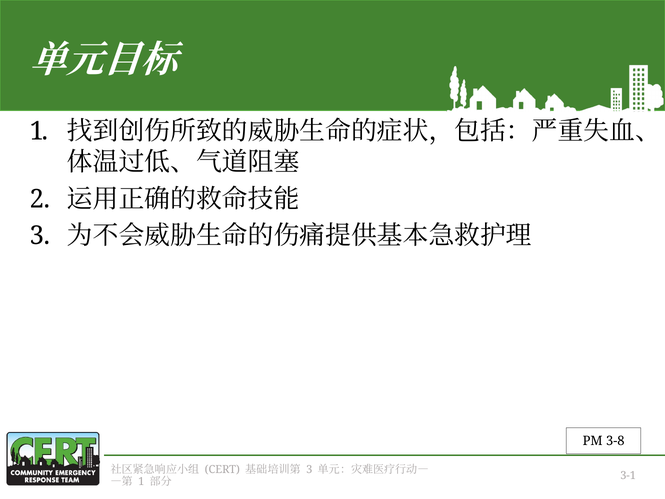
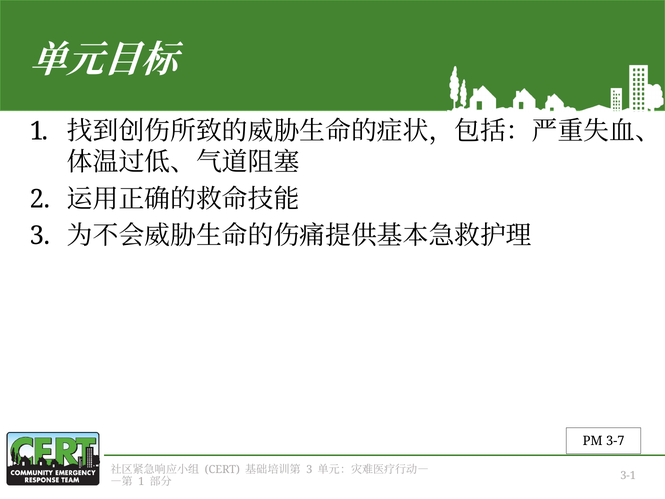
3-8: 3-8 -> 3-7
